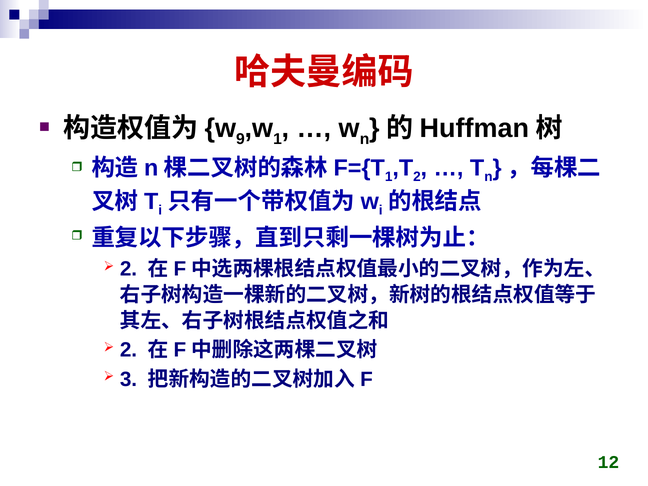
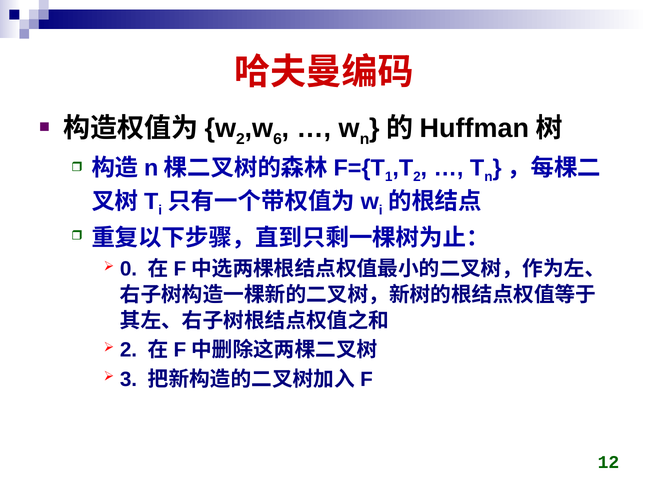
9 at (240, 139): 9 -> 2
1 at (278, 139): 1 -> 6
2 at (128, 269): 2 -> 0
